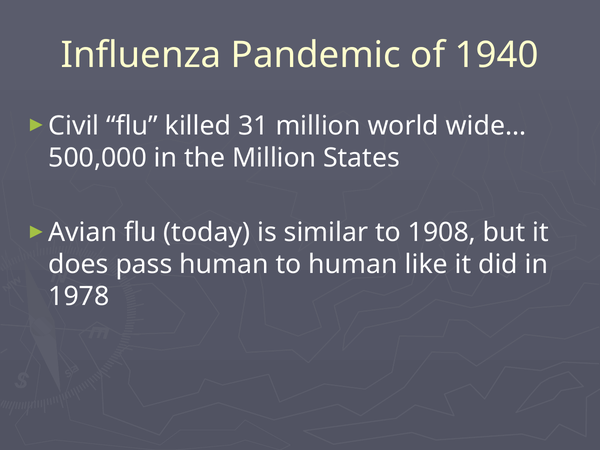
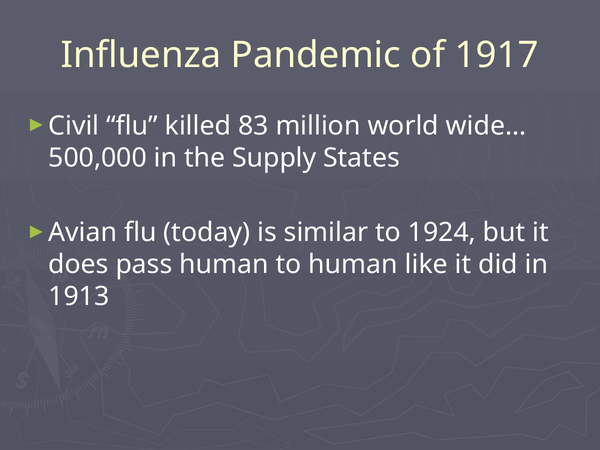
1940: 1940 -> 1917
31: 31 -> 83
the Million: Million -> Supply
1908: 1908 -> 1924
1978: 1978 -> 1913
